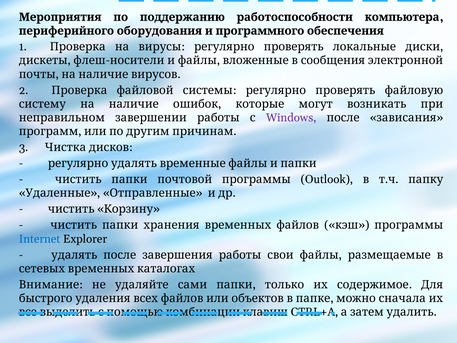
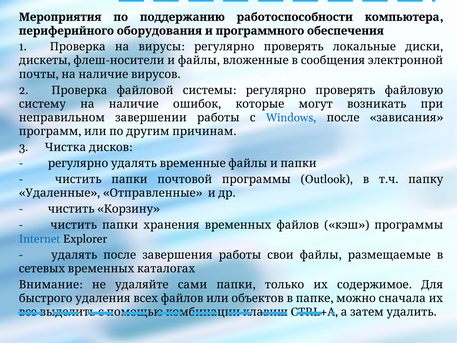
Windows colour: purple -> blue
